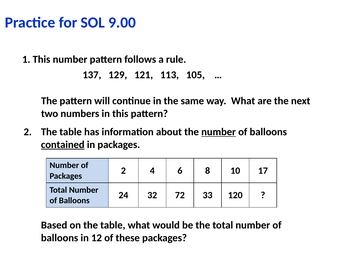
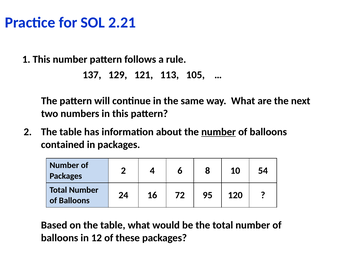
9.00: 9.00 -> 2.21
contained underline: present -> none
17: 17 -> 54
32: 32 -> 16
33: 33 -> 95
